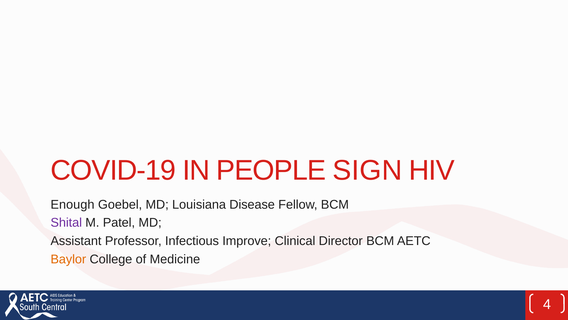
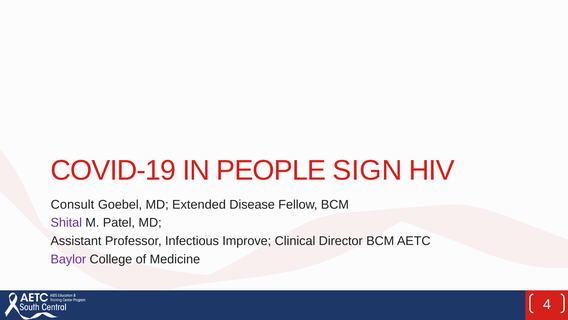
Enough: Enough -> Consult
Louisiana: Louisiana -> Extended
Baylor colour: orange -> purple
